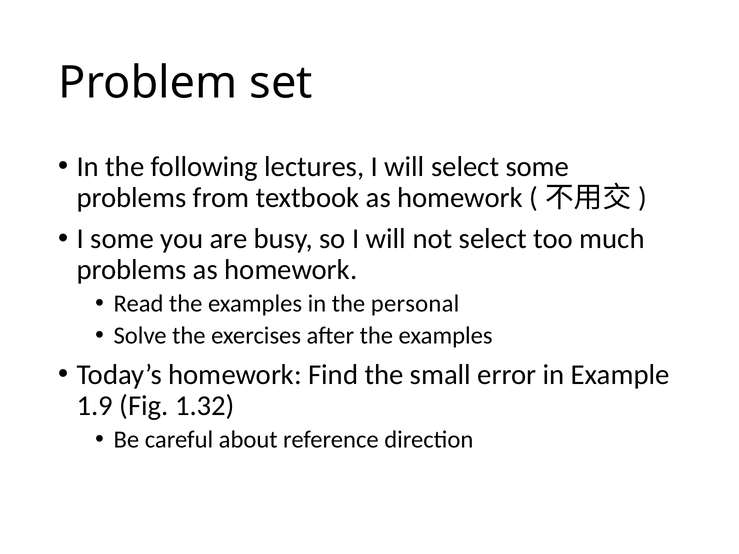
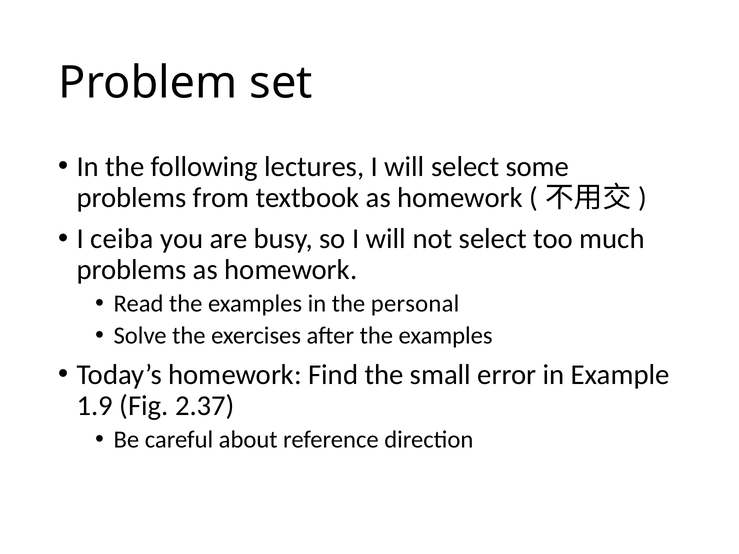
I some: some -> ceiba
1.32: 1.32 -> 2.37
